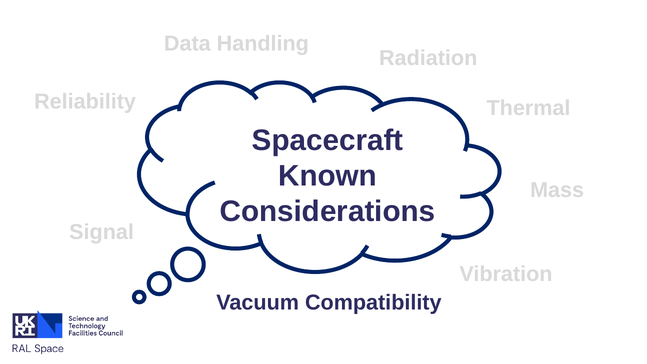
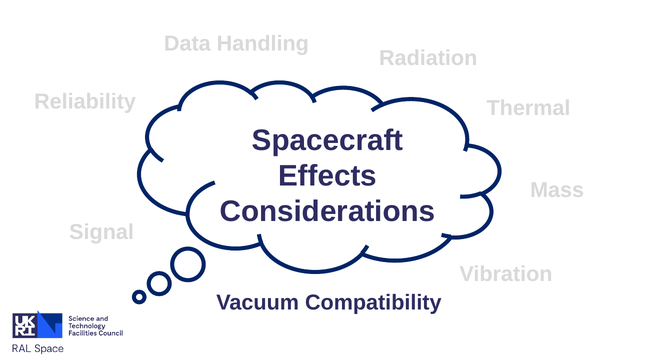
Known: Known -> Effects
